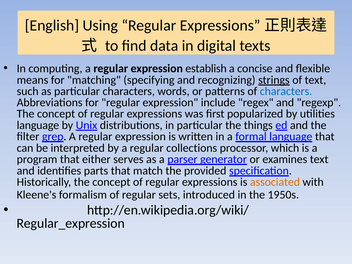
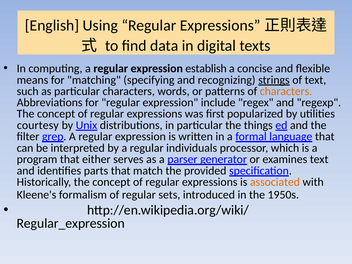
characters at (286, 91) colour: blue -> orange
language at (38, 125): language -> courtesy
collections: collections -> individuals
